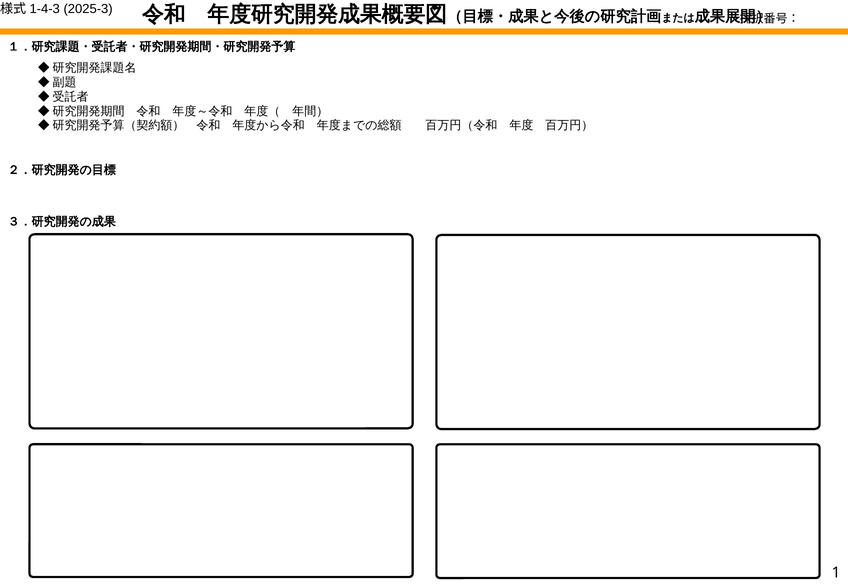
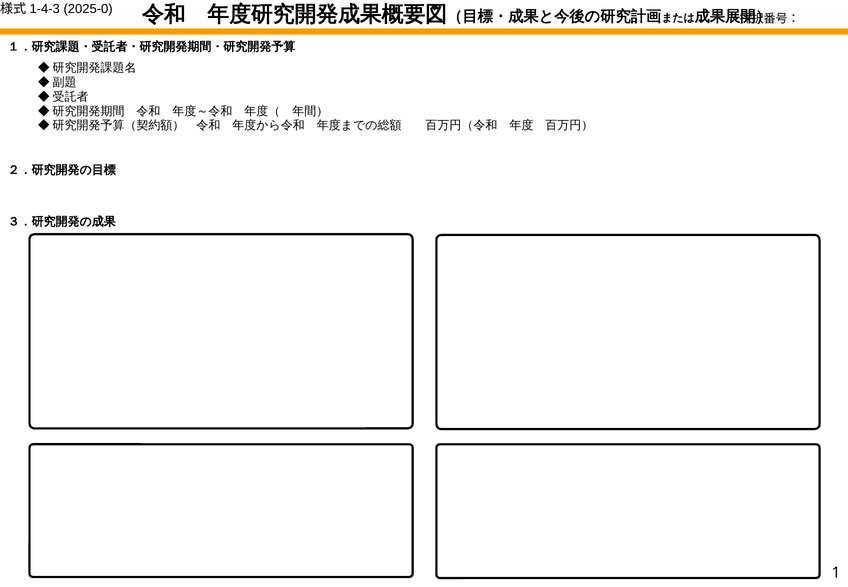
2025-3: 2025-3 -> 2025-0
